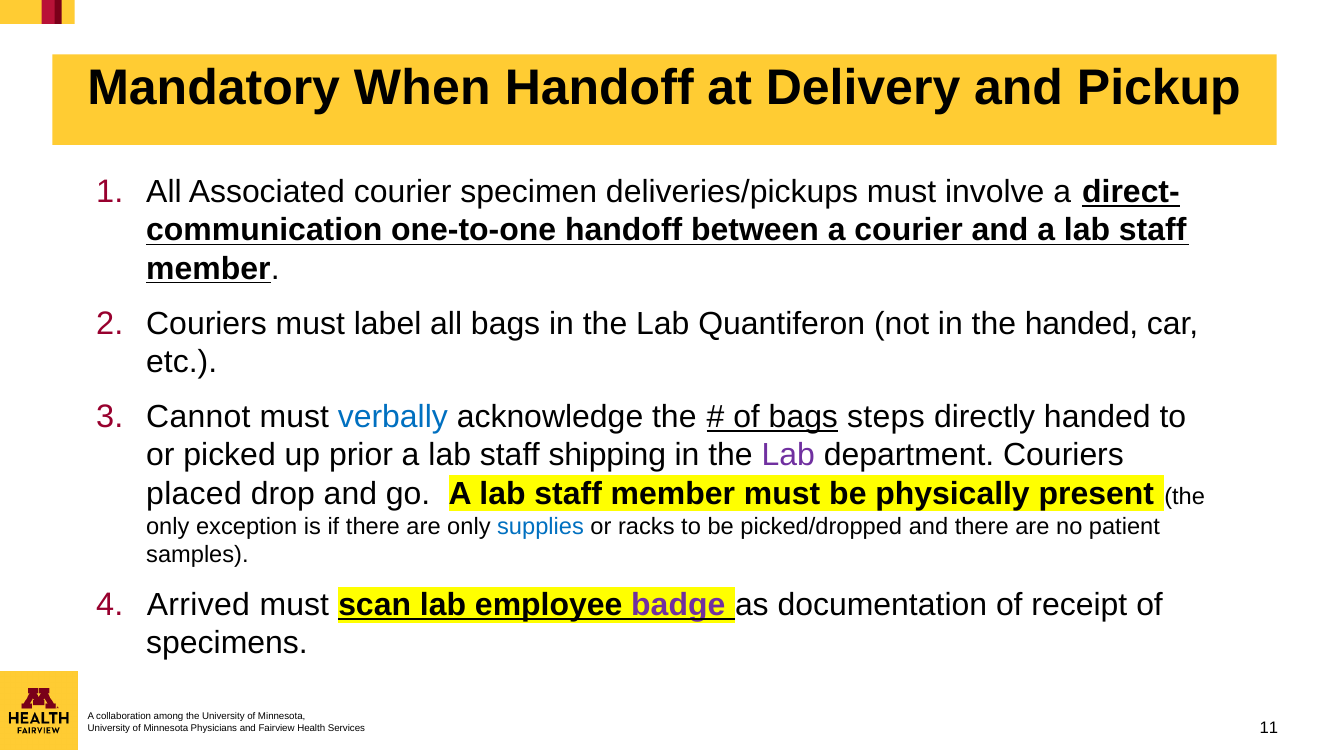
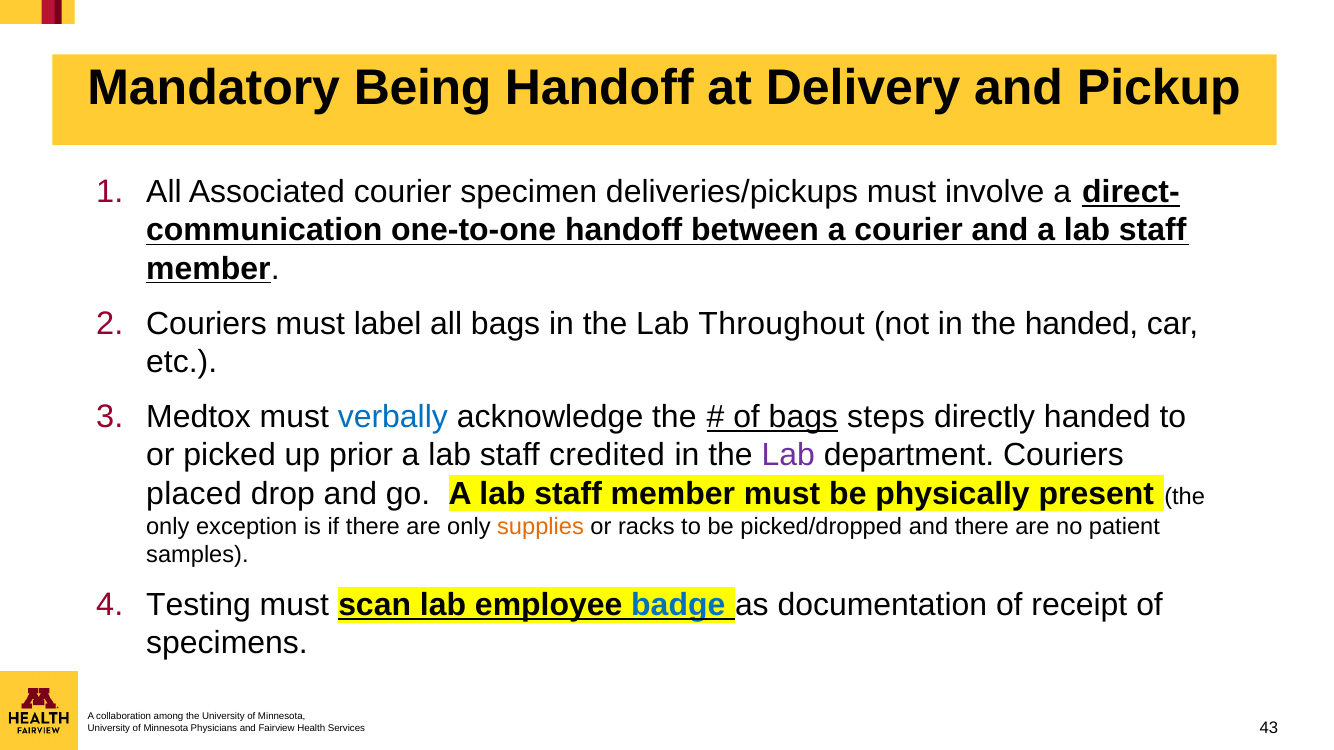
When: When -> Being
Quantiferon: Quantiferon -> Throughout
Cannot: Cannot -> Medtox
shipping: shipping -> credited
supplies colour: blue -> orange
Arrived: Arrived -> Testing
badge colour: purple -> blue
11: 11 -> 43
